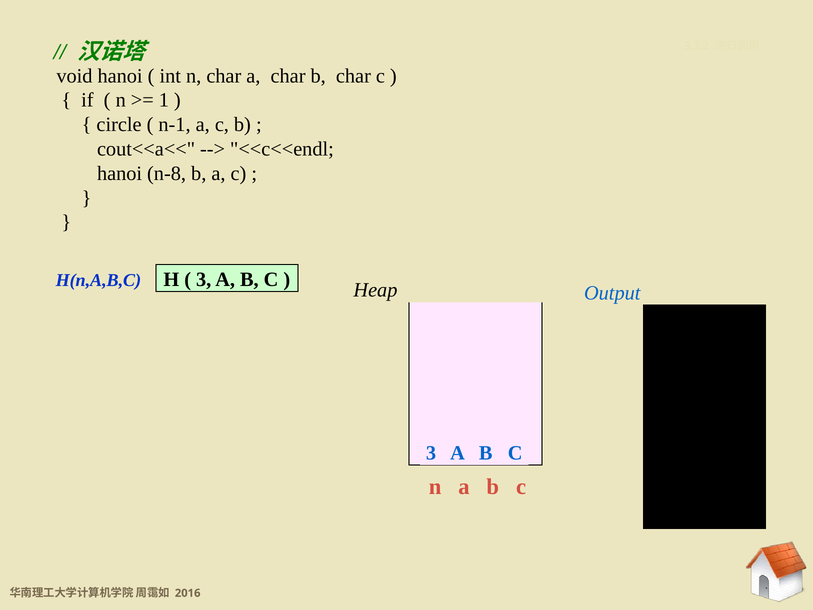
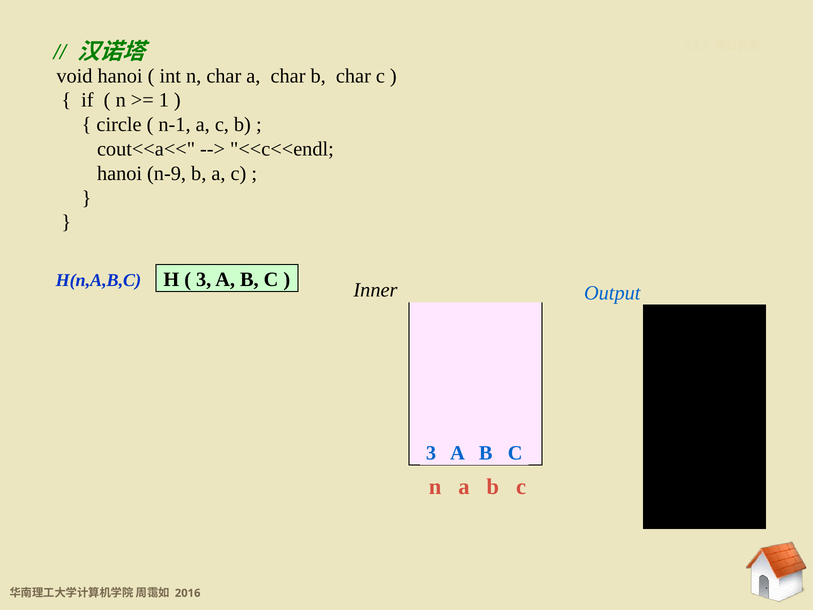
n-8: n-8 -> n-9
Heap: Heap -> Inner
